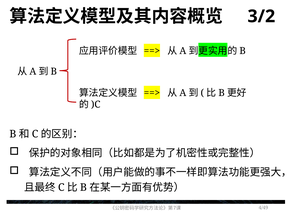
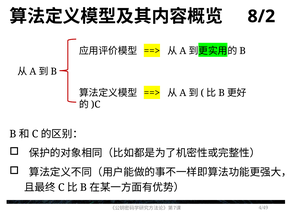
3/2: 3/2 -> 8/2
